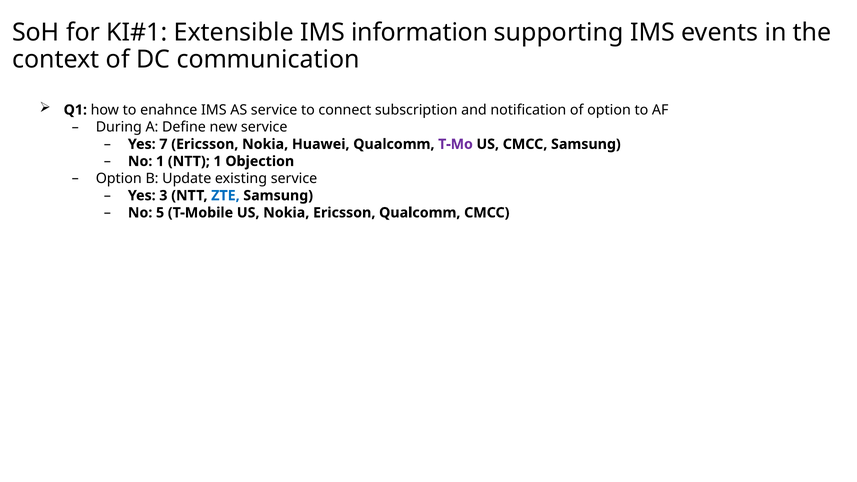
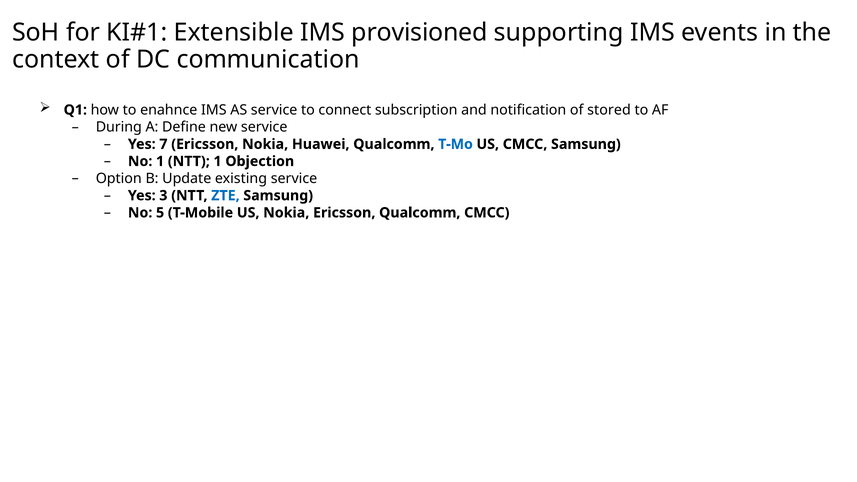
information: information -> provisioned
of option: option -> stored
T-Mo colour: purple -> blue
